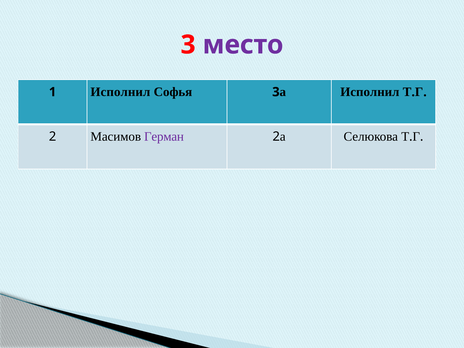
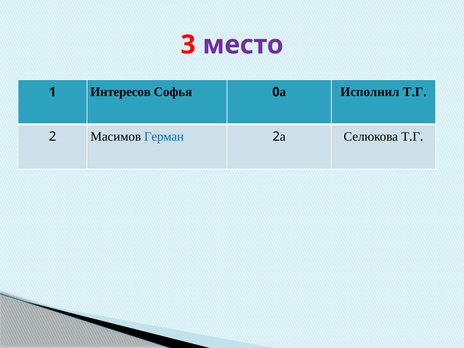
1 Исполнил: Исполнил -> Интересов
Софья 3: 3 -> 0
Герман colour: purple -> blue
